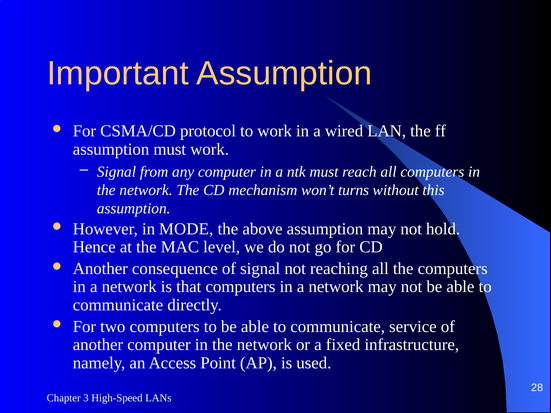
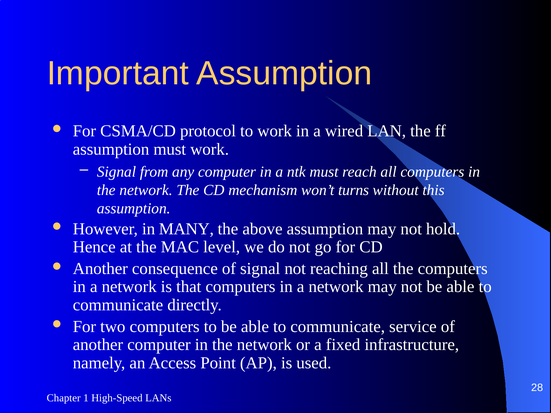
MODE: MODE -> MANY
3: 3 -> 1
